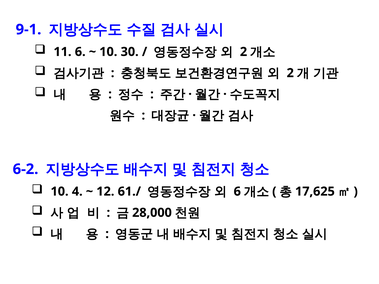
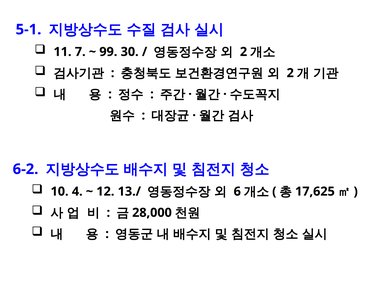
9-1: 9-1 -> 5-1
11 6: 6 -> 7
10 at (108, 52): 10 -> 99
61./: 61./ -> 13./
